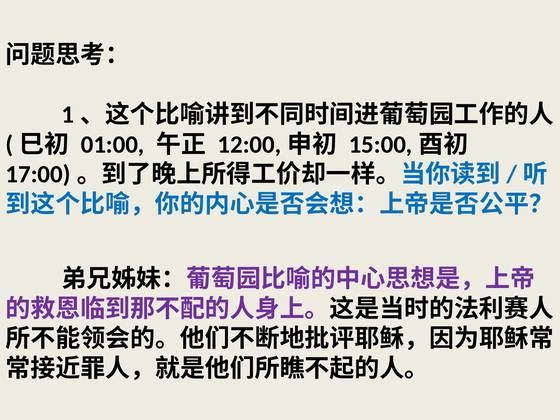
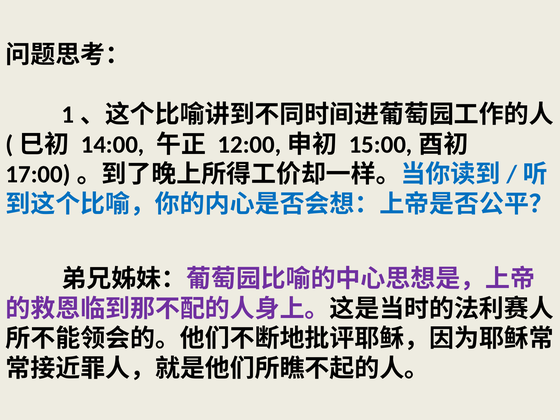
01:00: 01:00 -> 14:00
